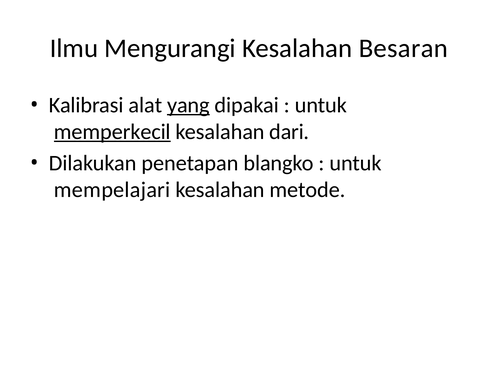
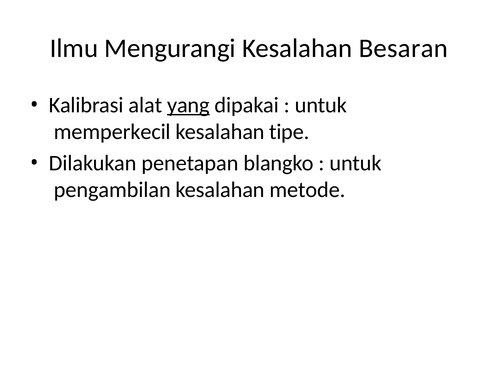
memperkecil underline: present -> none
dari: dari -> tipe
mempelajari: mempelajari -> pengambilan
